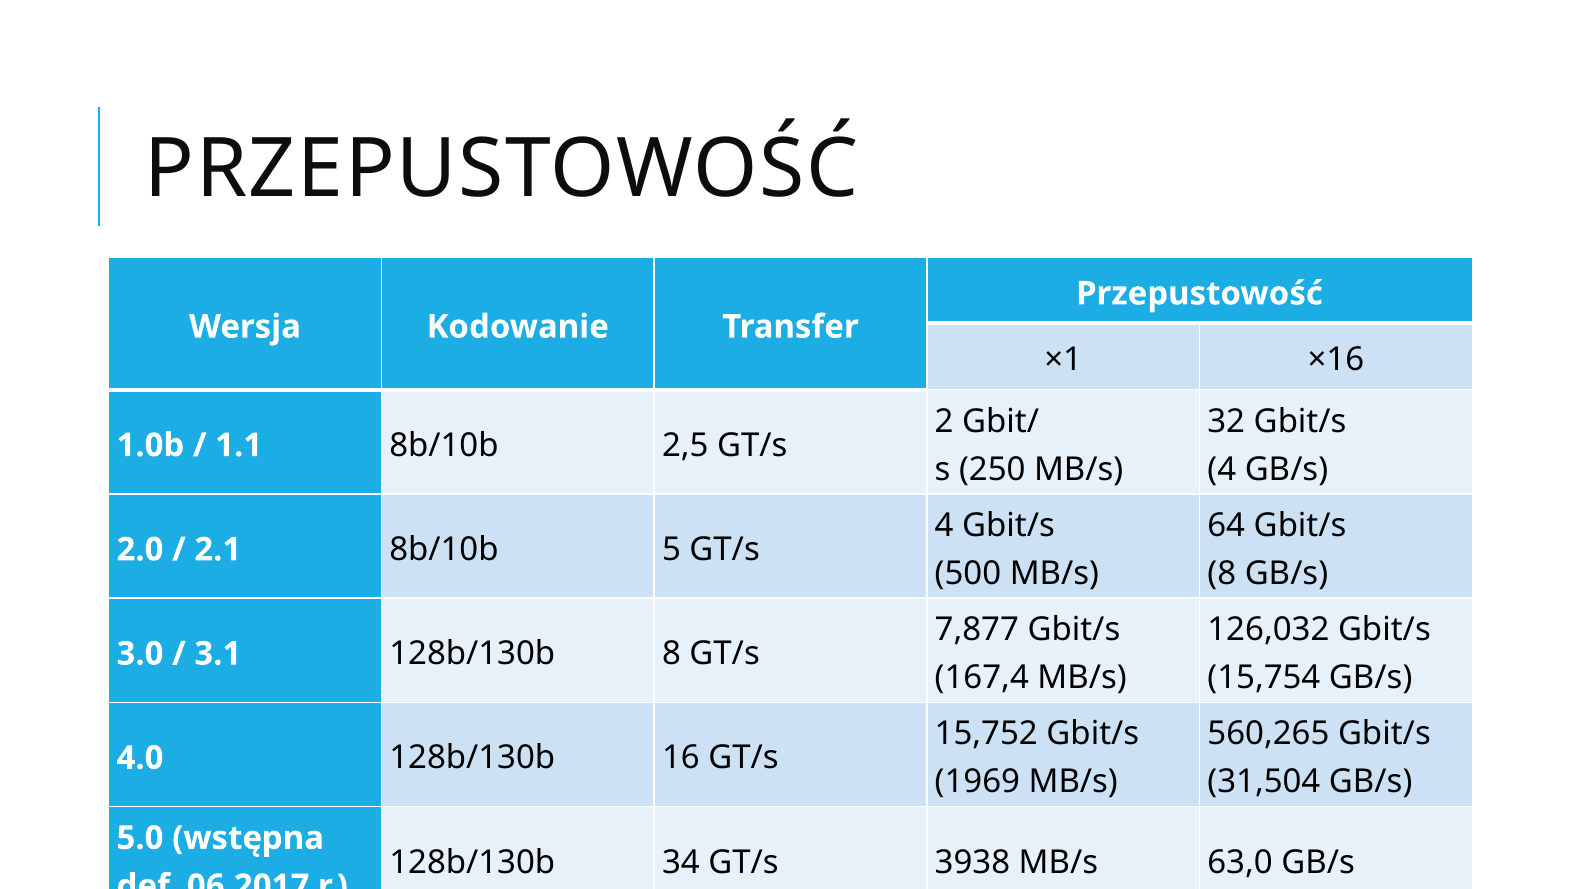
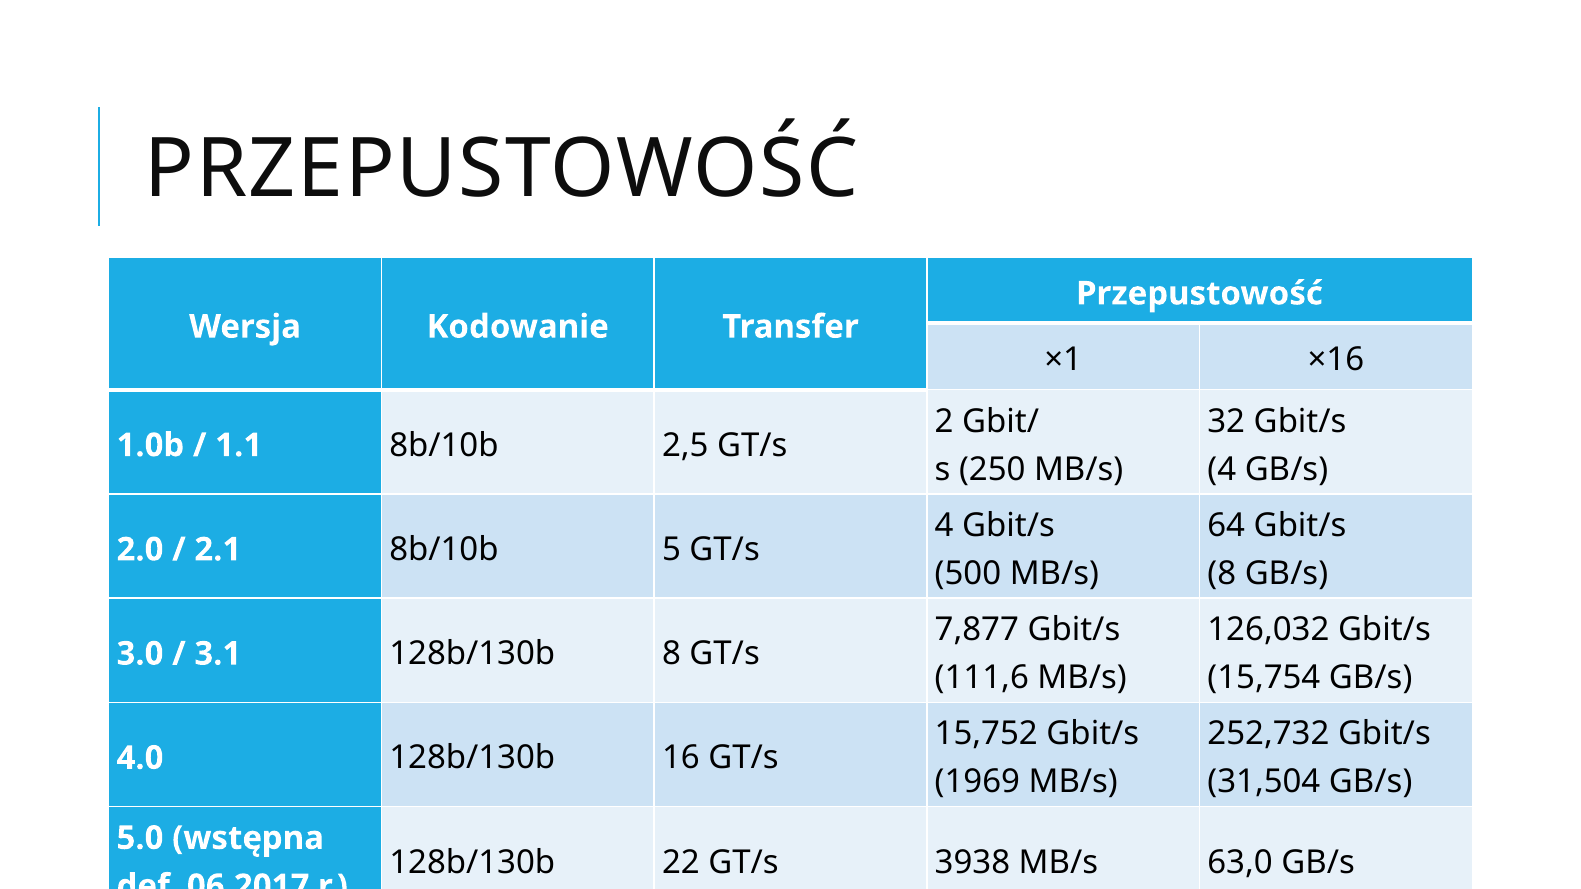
167,4: 167,4 -> 111,6
560,265: 560,265 -> 252,732
34: 34 -> 22
